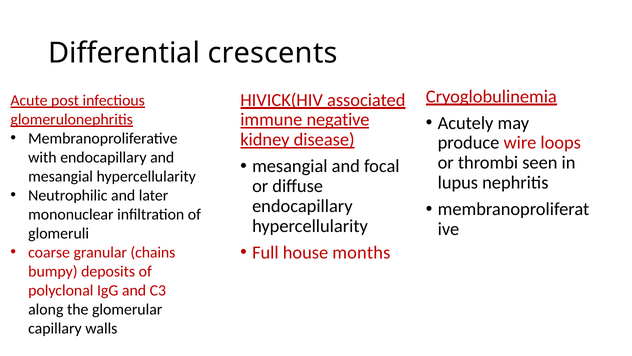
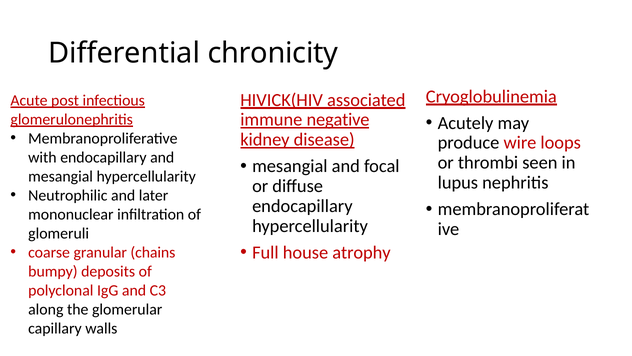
crescents: crescents -> chronicity
months: months -> atrophy
